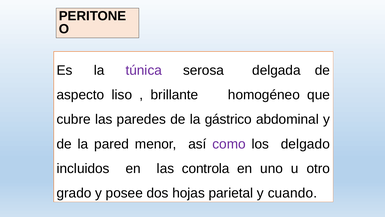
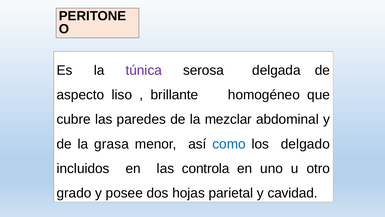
gástrico: gástrico -> mezclar
pared: pared -> grasa
como colour: purple -> blue
cuando: cuando -> cavidad
